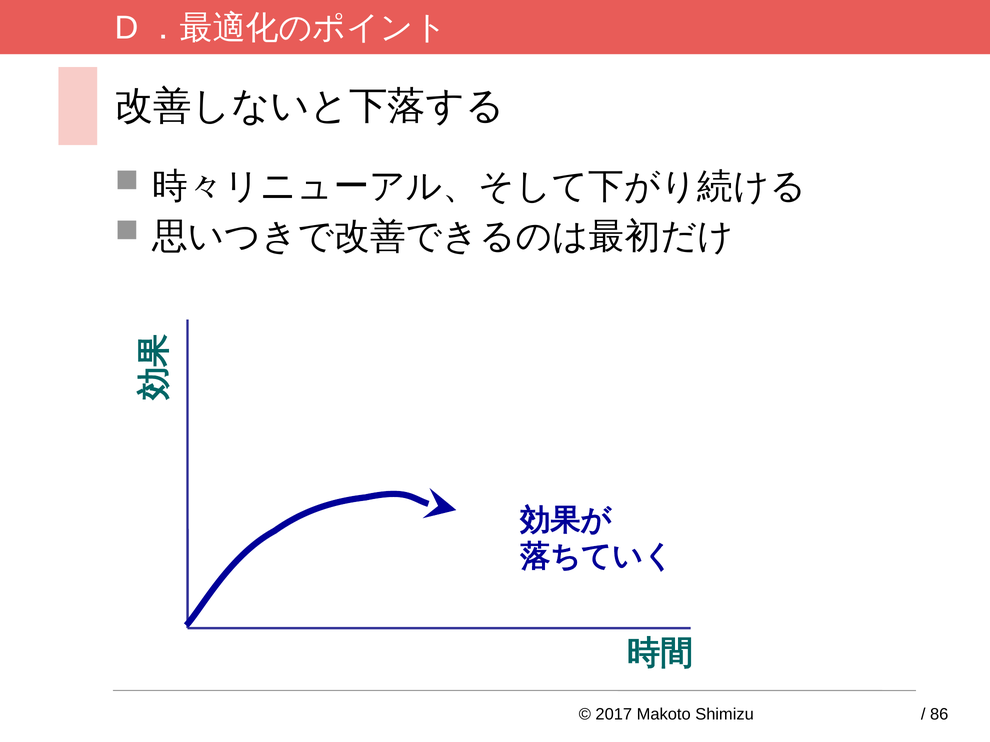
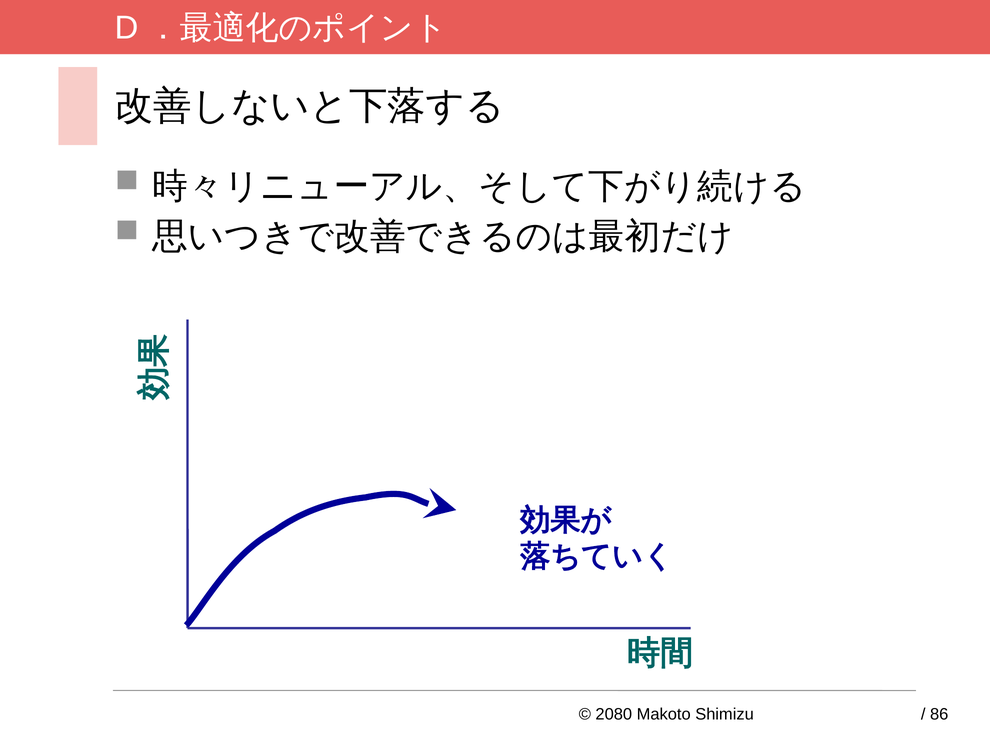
2017: 2017 -> 2080
